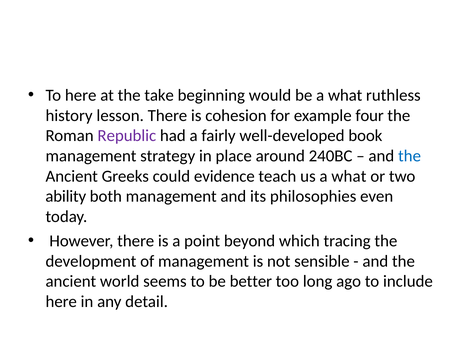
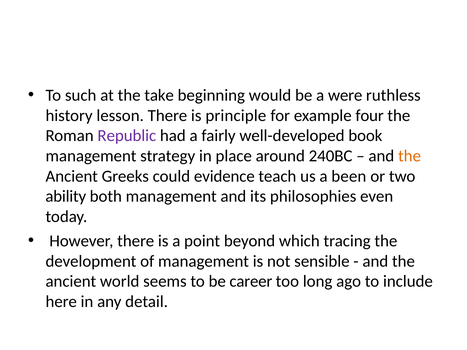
To here: here -> such
be a what: what -> were
cohesion: cohesion -> principle
the at (410, 156) colour: blue -> orange
us a what: what -> been
better: better -> career
